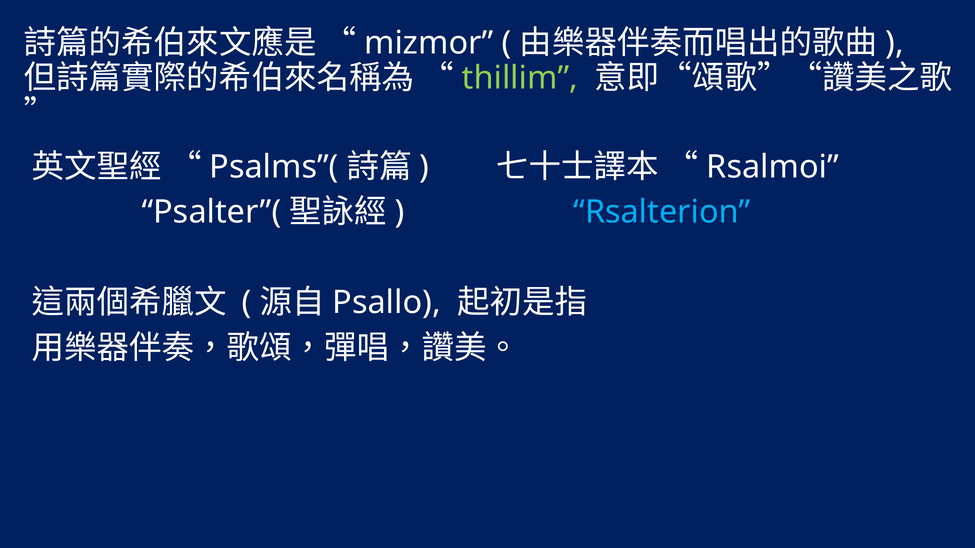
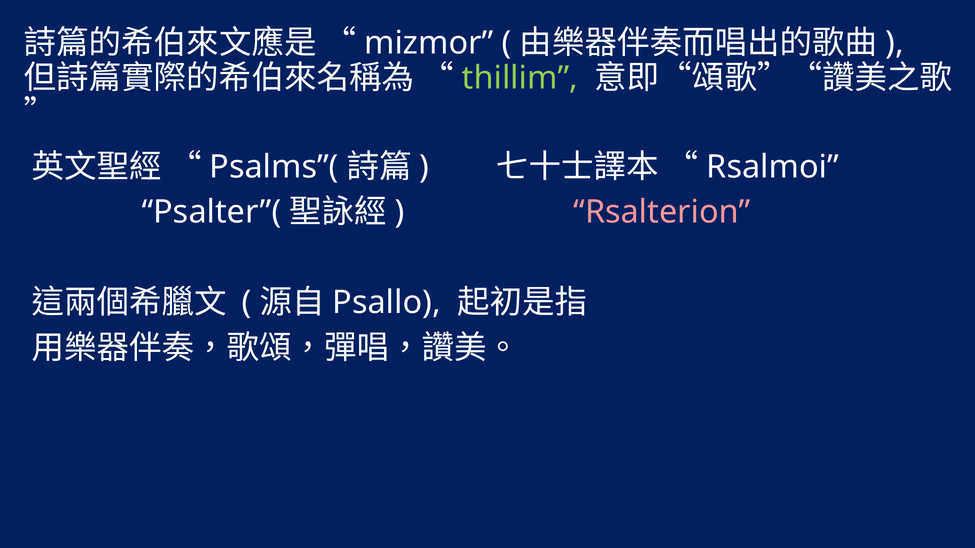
Rsalterion colour: light blue -> pink
